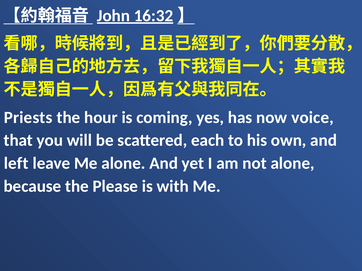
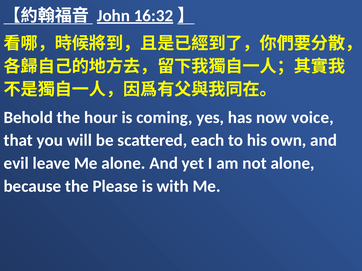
Priests: Priests -> Behold
left: left -> evil
